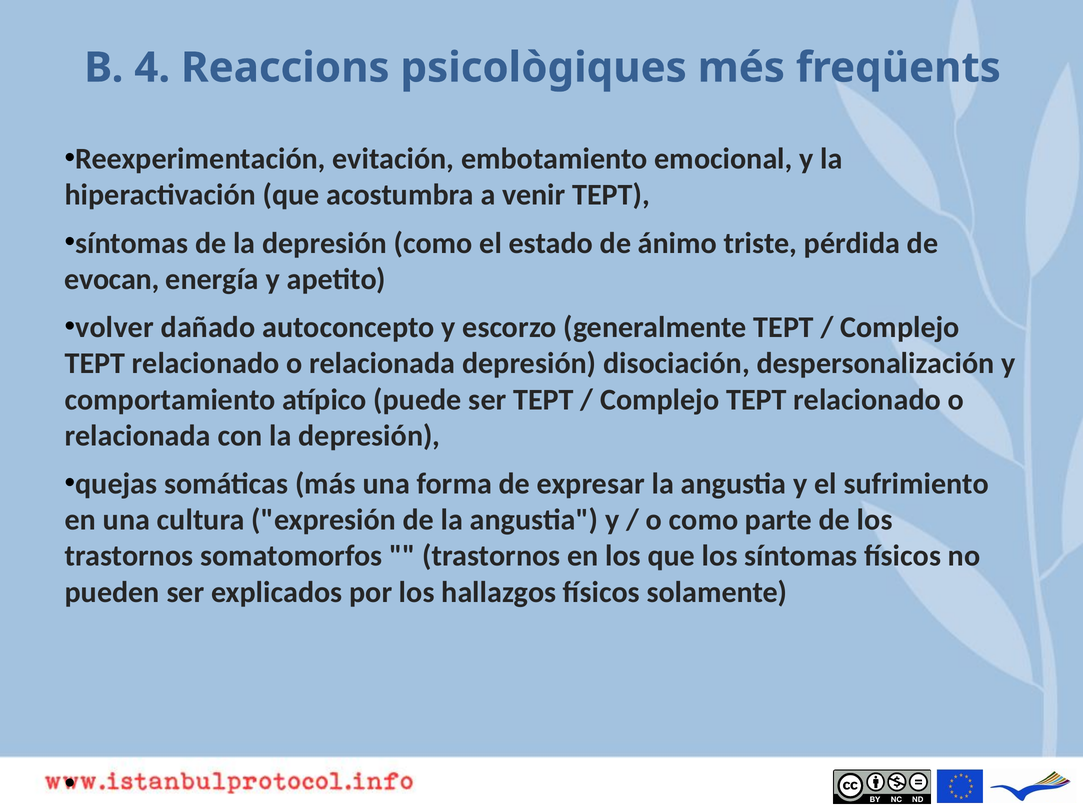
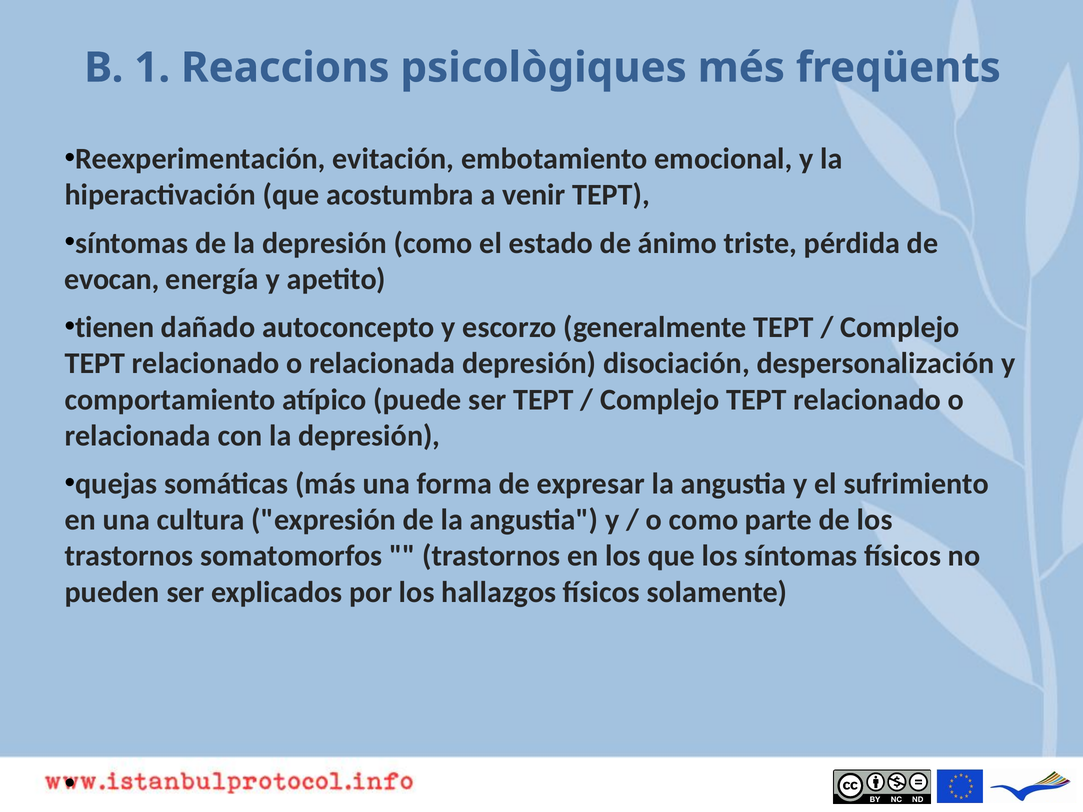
4: 4 -> 1
volver: volver -> tienen
